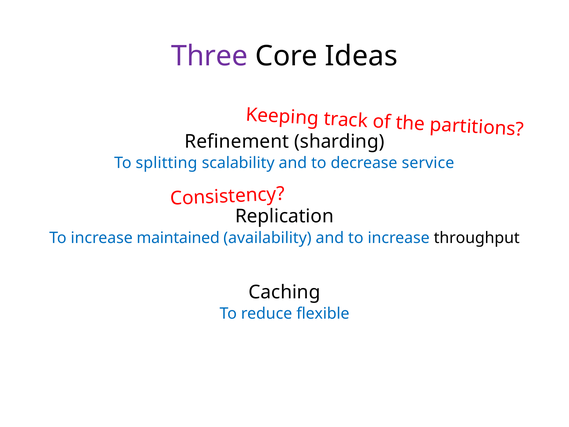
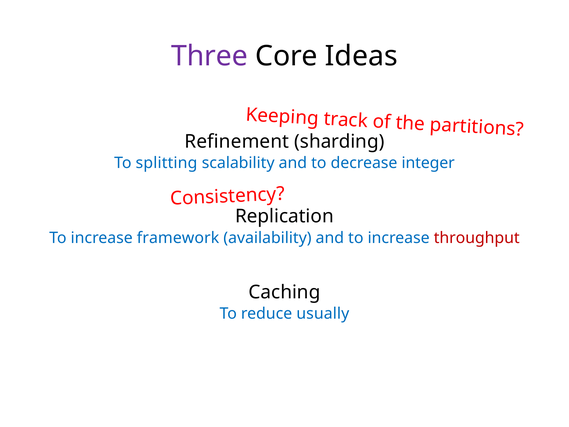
service: service -> integer
maintained: maintained -> framework
throughput colour: black -> red
flexible: flexible -> usually
